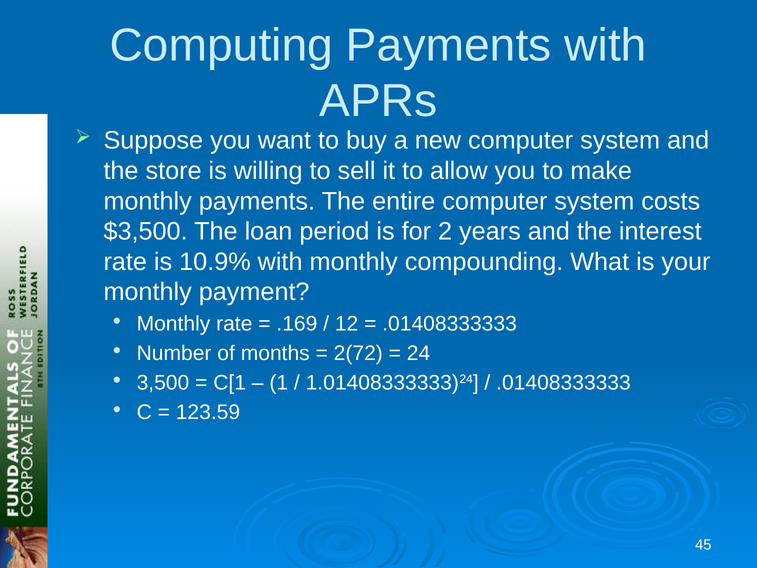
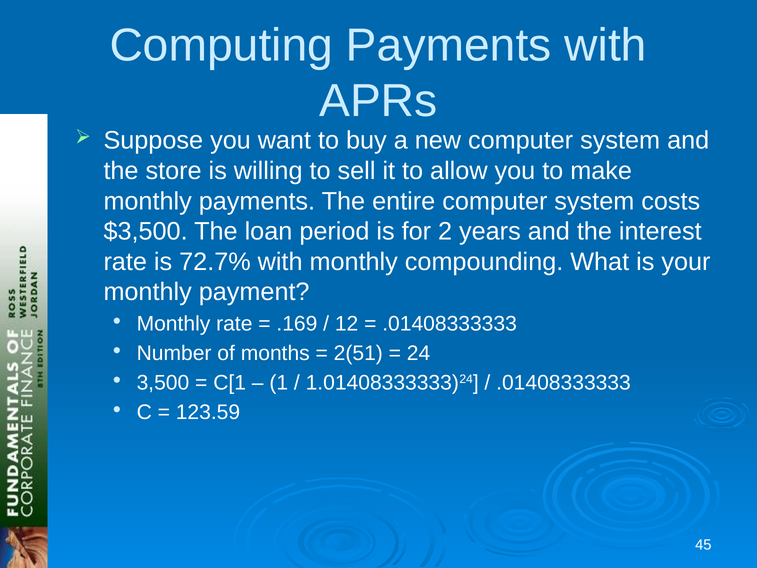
10.9%: 10.9% -> 72.7%
2(72: 2(72 -> 2(51
